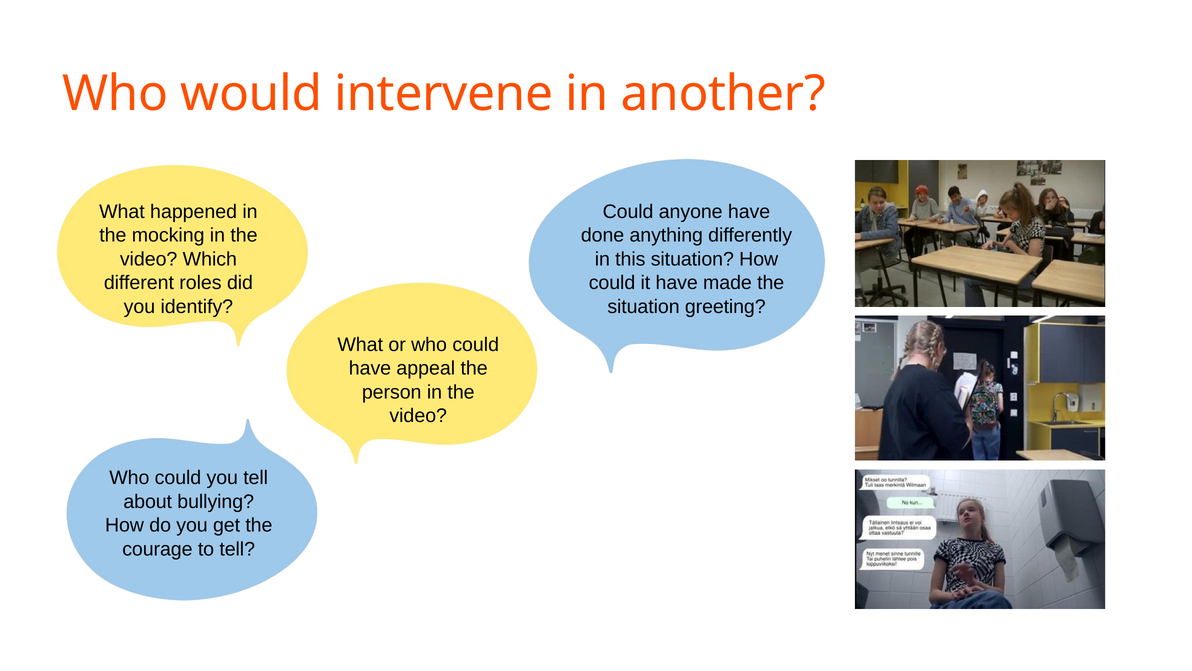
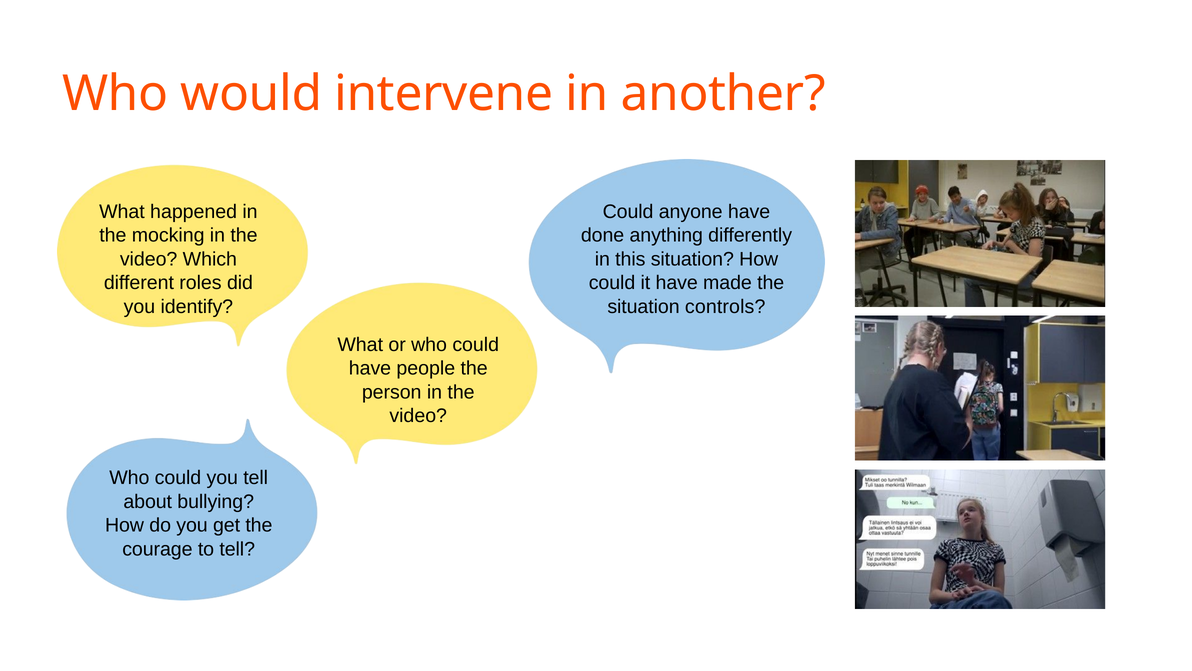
greeting: greeting -> controls
appeal: appeal -> people
